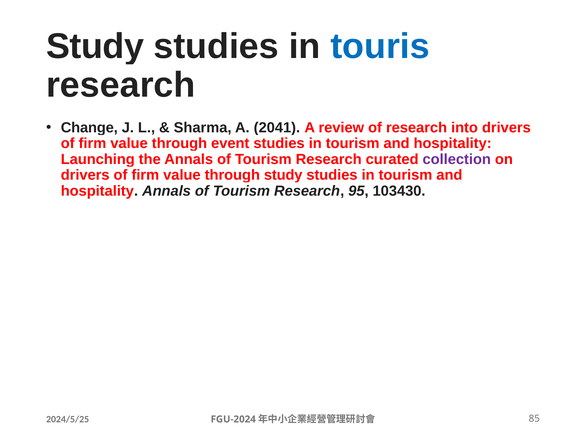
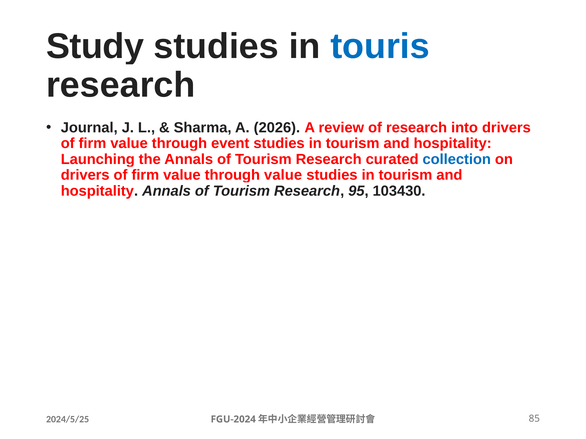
Change: Change -> Journal
2041: 2041 -> 2026
collection colour: purple -> blue
through study: study -> value
